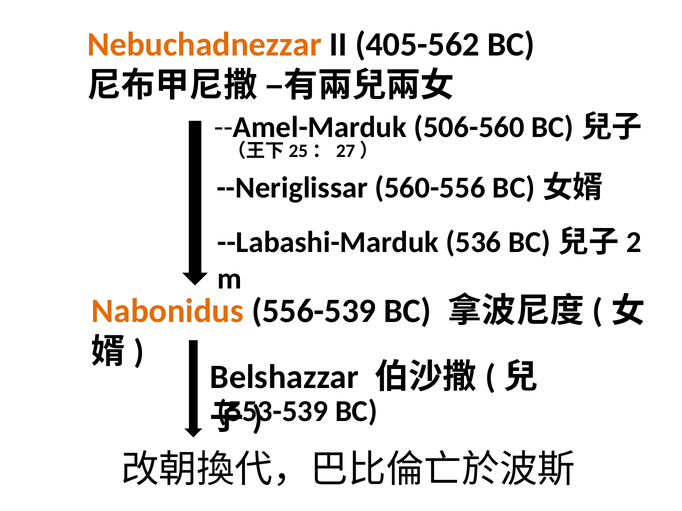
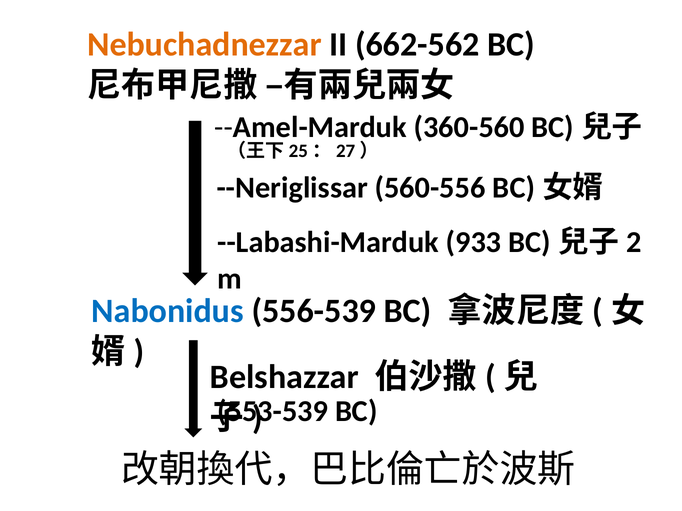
405-562: 405-562 -> 662-562
506-560: 506-560 -> 360-560
536: 536 -> 933
Nabonidus colour: orange -> blue
